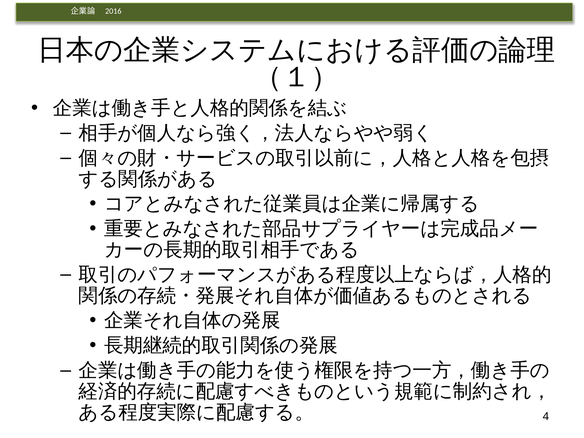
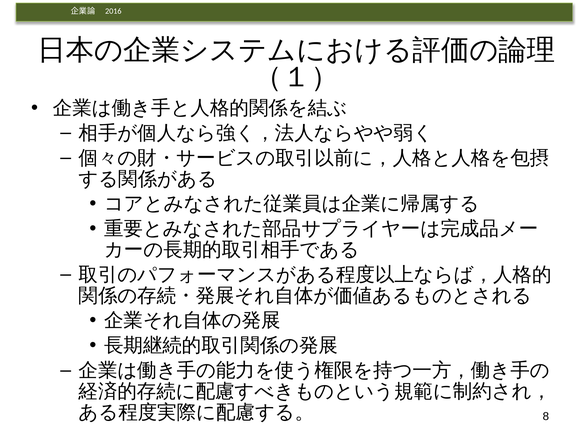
4: 4 -> 8
